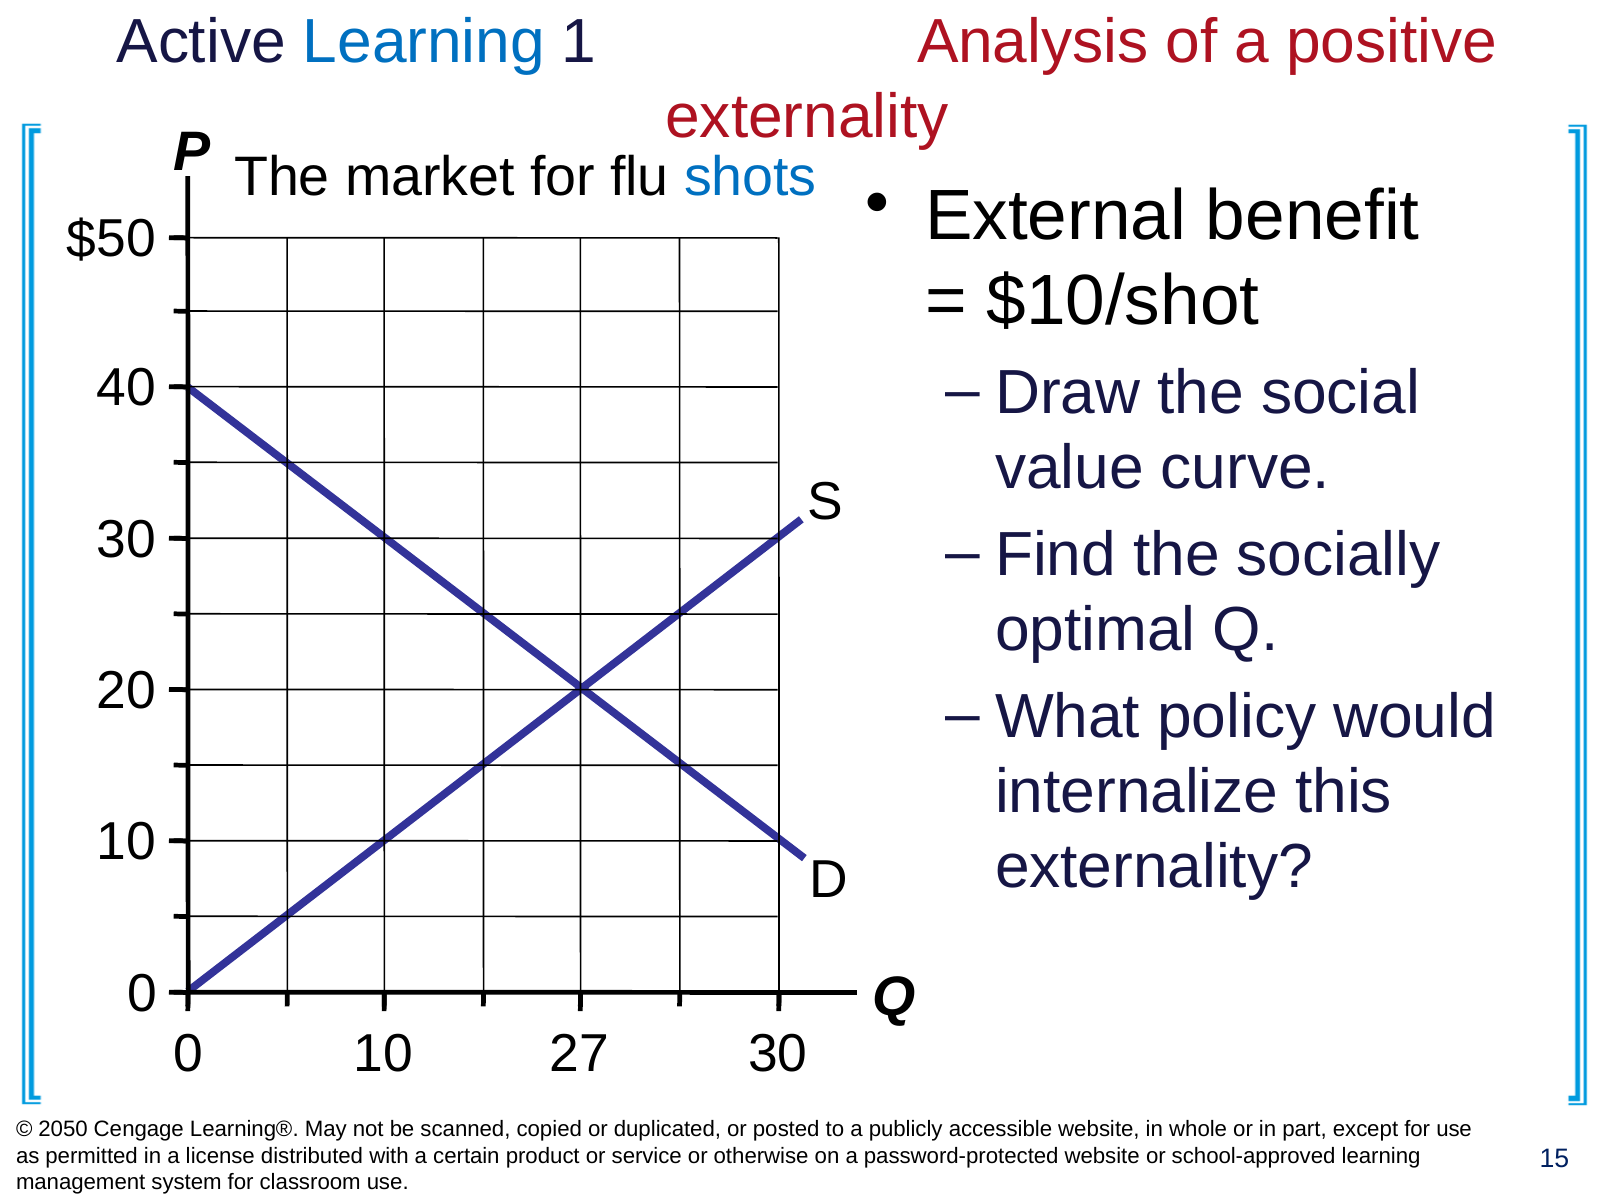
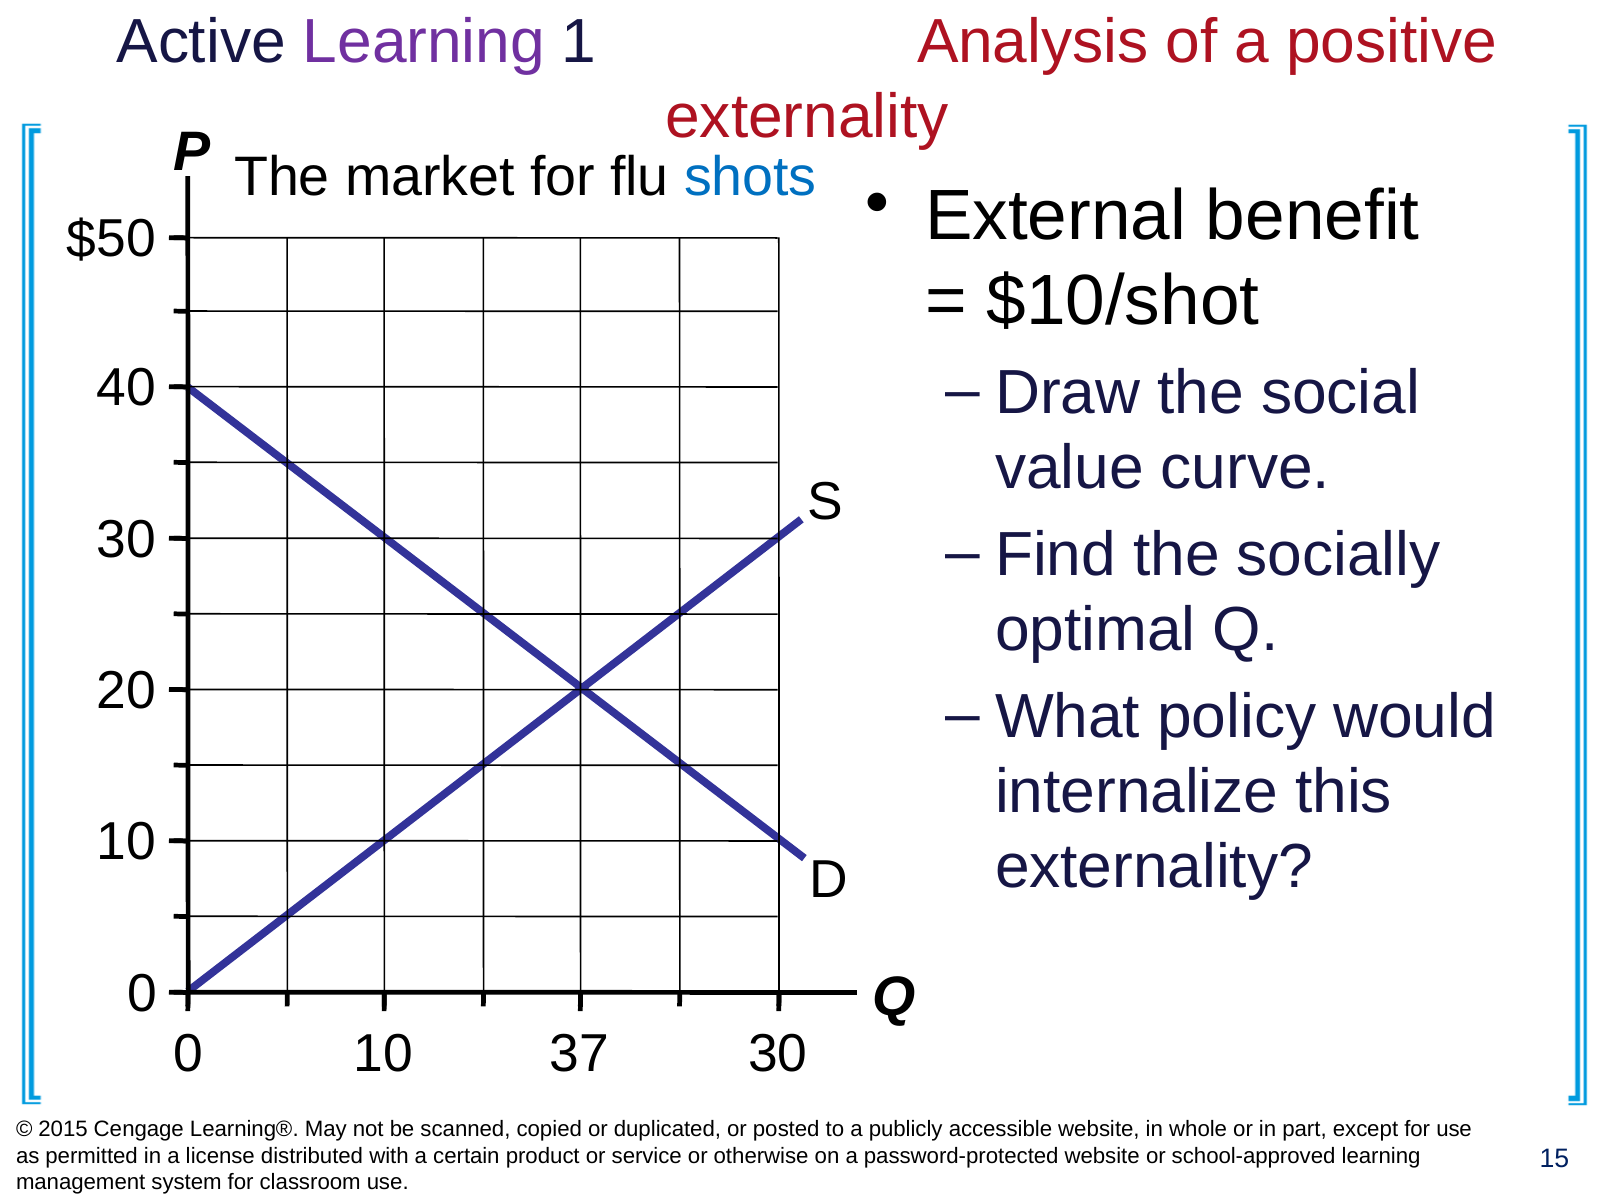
Learning at (424, 42) colour: blue -> purple
27: 27 -> 37
2050: 2050 -> 2015
